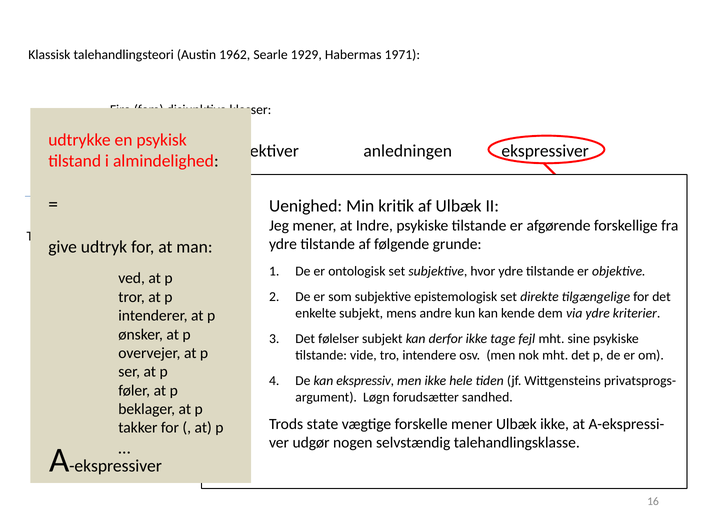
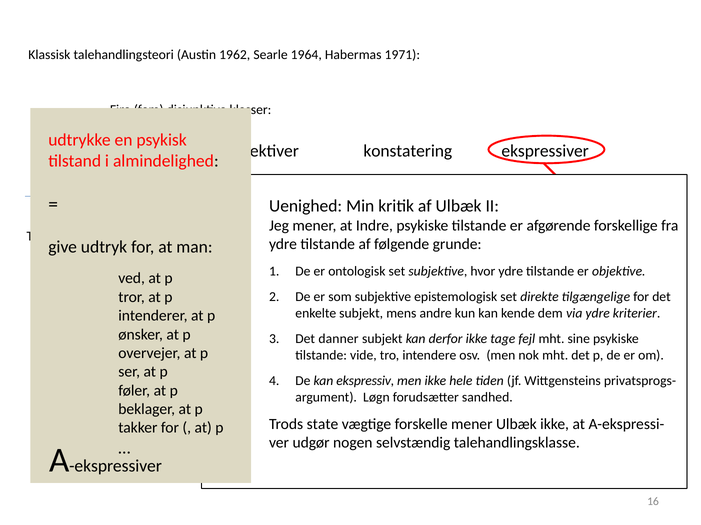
1929: 1929 -> 1964
anledningen: anledningen -> konstatering
følelser: følelser -> danner
